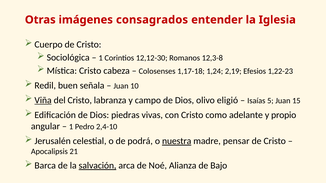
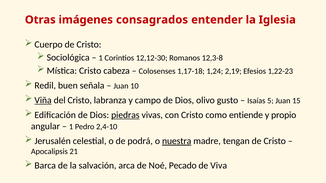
eligió: eligió -> gusto
piedras underline: none -> present
adelante: adelante -> entiende
pensar: pensar -> tengan
salvación underline: present -> none
Alianza: Alianza -> Pecado
Bajo: Bajo -> Viva
